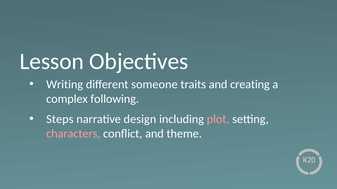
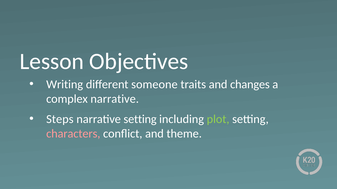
creating: creating -> changes
complex following: following -> narrative
narrative design: design -> setting
plot colour: pink -> light green
